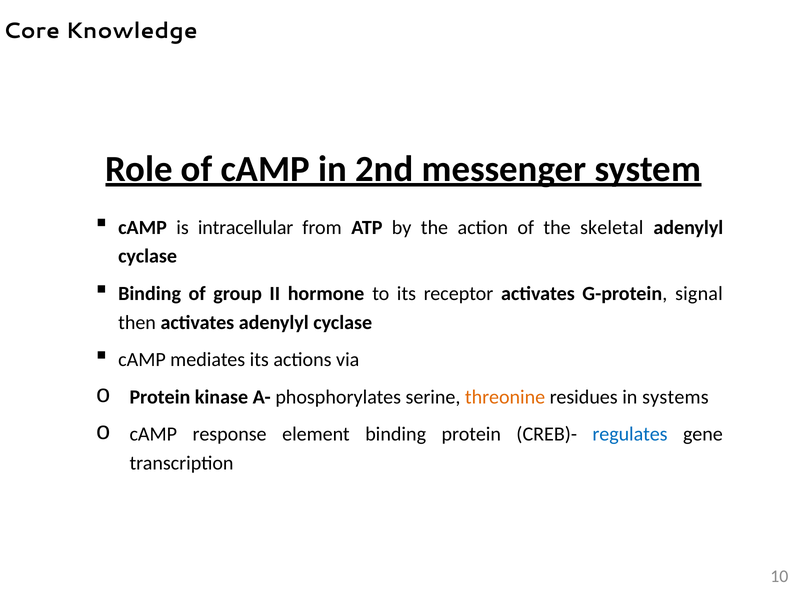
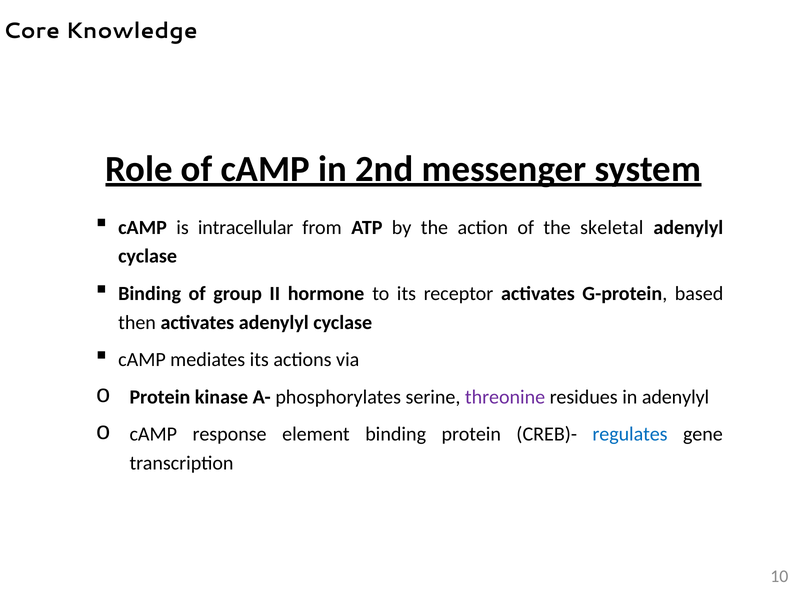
signal: signal -> based
threonine colour: orange -> purple
in systems: systems -> adenylyl
